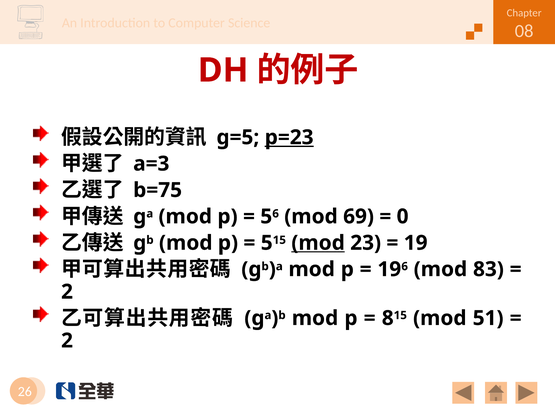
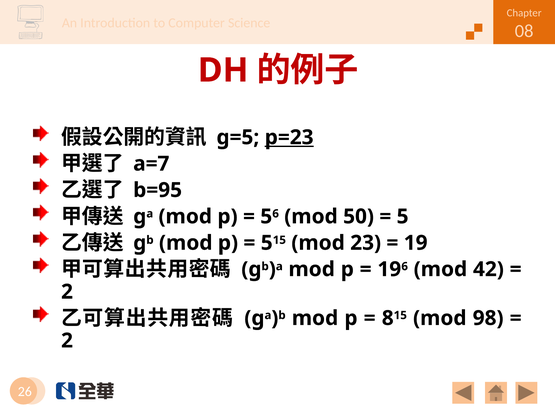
a=3: a=3 -> a=7
b=75: b=75 -> b=95
69: 69 -> 50
0: 0 -> 5
mod at (318, 243) underline: present -> none
83: 83 -> 42
51: 51 -> 98
